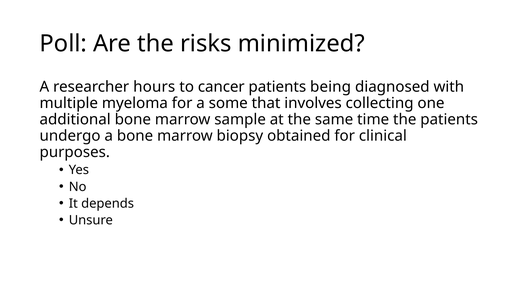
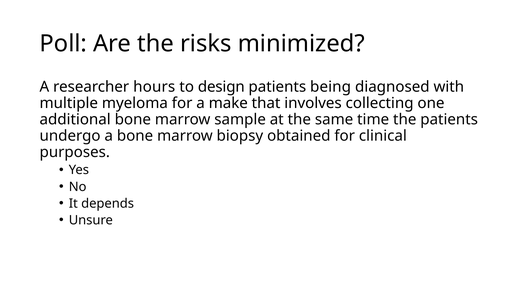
cancer: cancer -> design
some: some -> make
